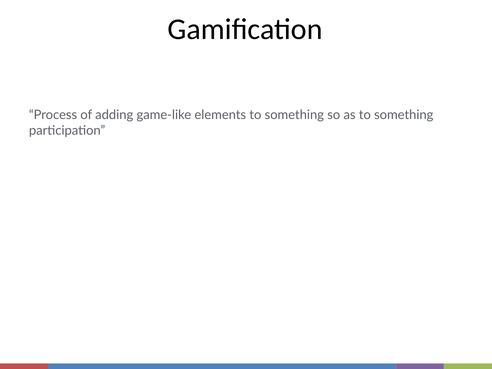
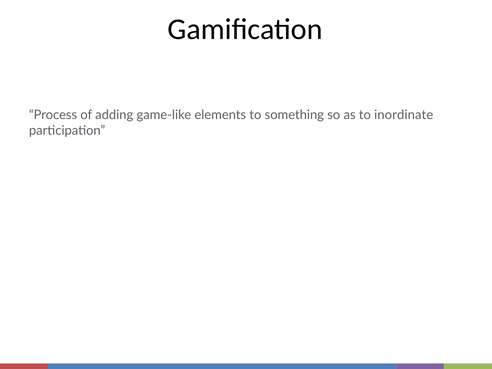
as to something: something -> inordinate
